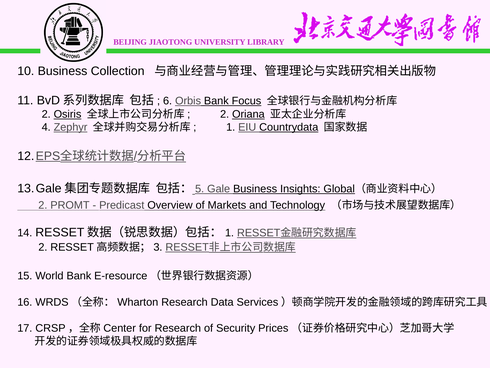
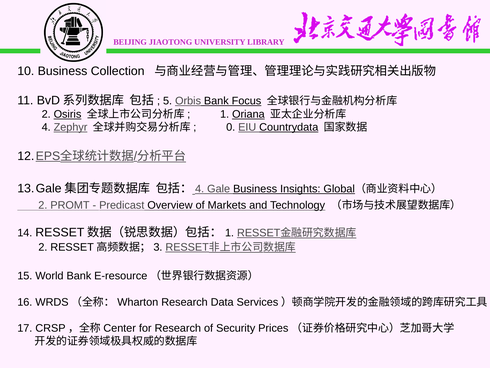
6: 6 -> 5
2 at (225, 114): 2 -> 1
1: 1 -> 0
5 at (200, 189): 5 -> 4
